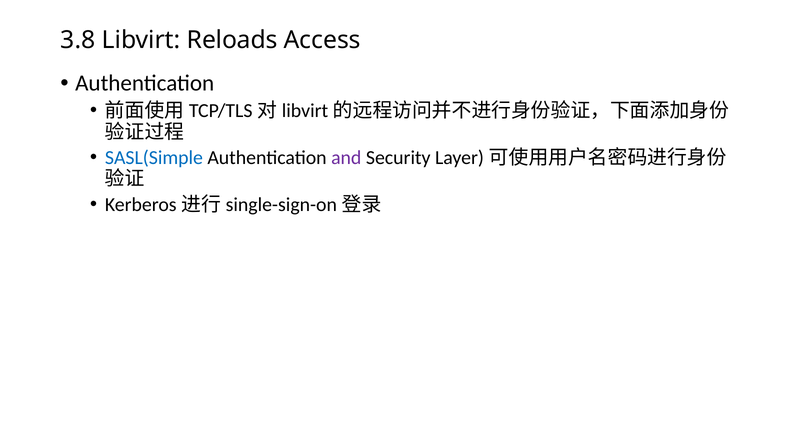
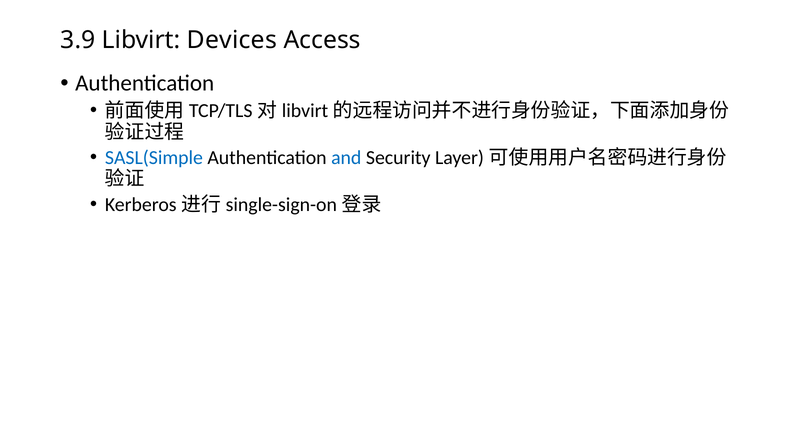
3.8: 3.8 -> 3.9
Reloads: Reloads -> Devices
and colour: purple -> blue
